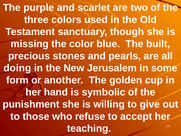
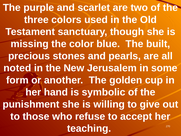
doing: doing -> noted
